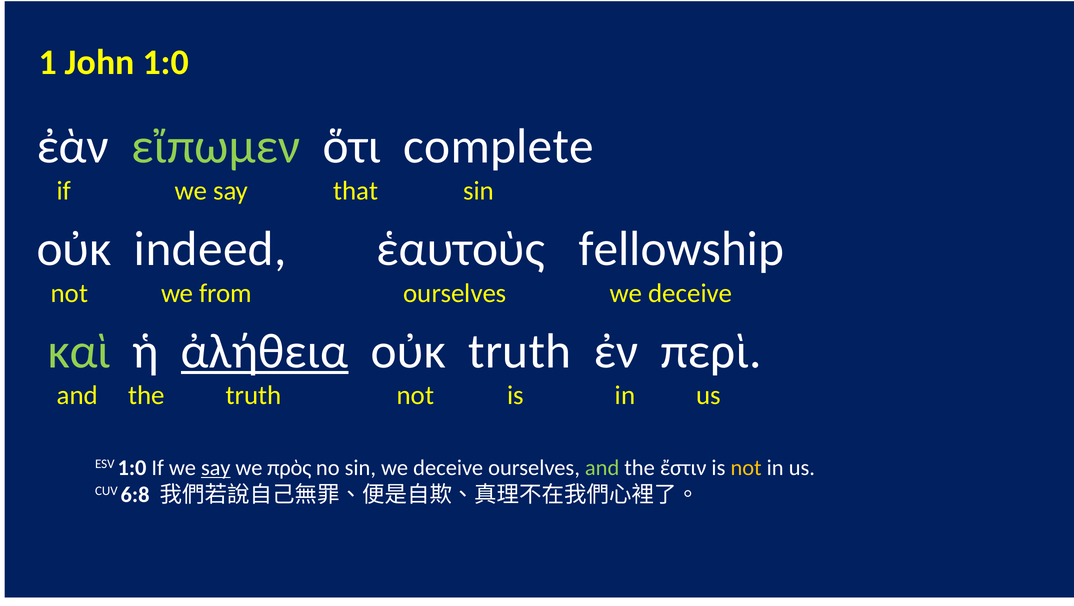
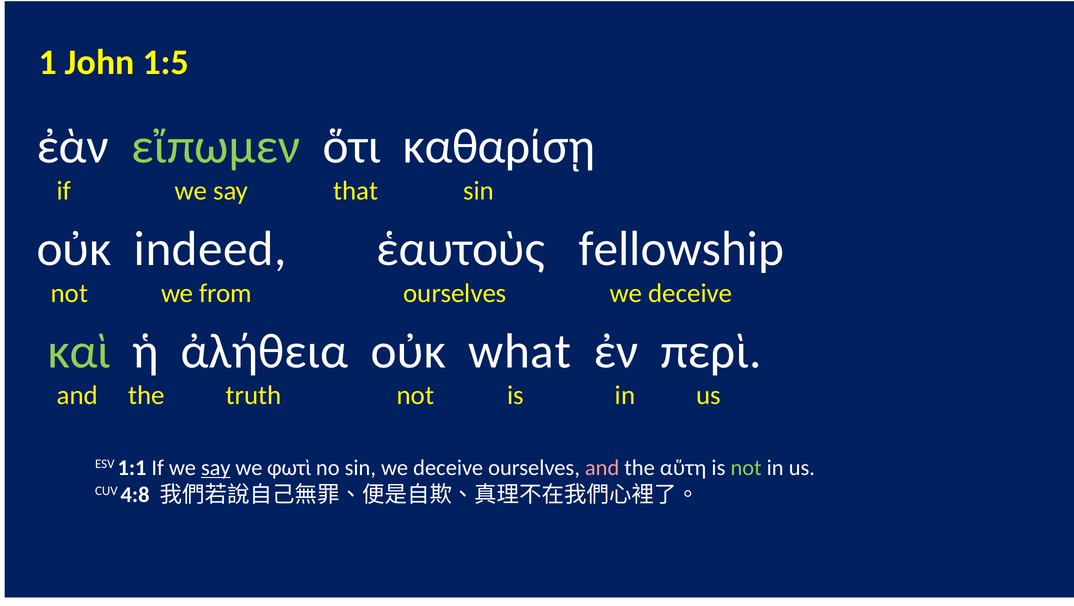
John 1:0: 1:0 -> 1:5
complete: complete -> καθαρίσῃ
ἀλήθεια underline: present -> none
οὐκ truth: truth -> what
ESV 1:0: 1:0 -> 1:1
πρὸς: πρὸς -> φωτὶ
and at (602, 467) colour: light green -> pink
ἔστιν: ἔστιν -> αὕτη
not at (746, 467) colour: yellow -> light green
6:8: 6:8 -> 4:8
